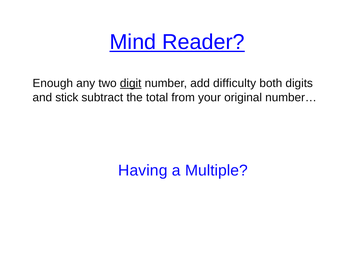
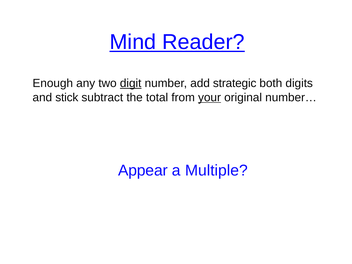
difficulty: difficulty -> strategic
your underline: none -> present
Having: Having -> Appear
